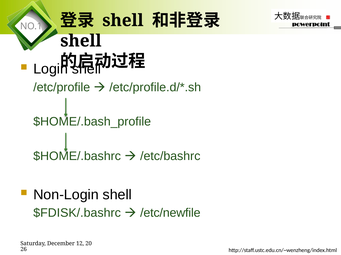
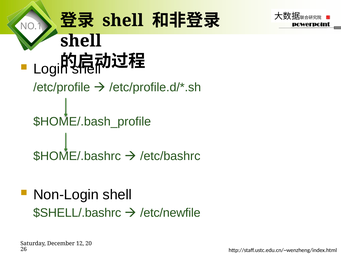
$FDISK/.bashrc: $FDISK/.bashrc -> $SHELL/.bashrc
